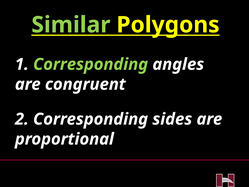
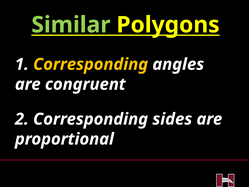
Corresponding at (91, 64) colour: light green -> yellow
